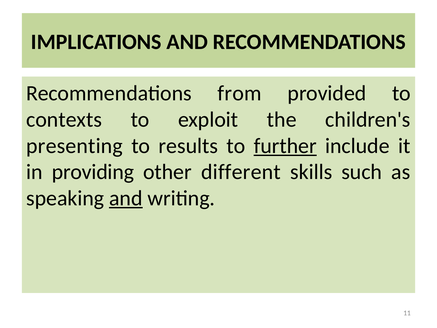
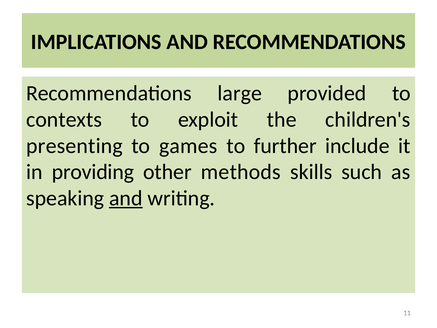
from: from -> large
results: results -> games
further underline: present -> none
different: different -> methods
